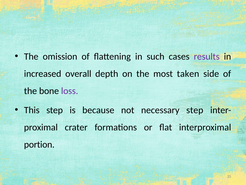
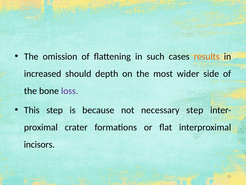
results colour: purple -> orange
overall: overall -> should
taken: taken -> wider
portion: portion -> incisors
